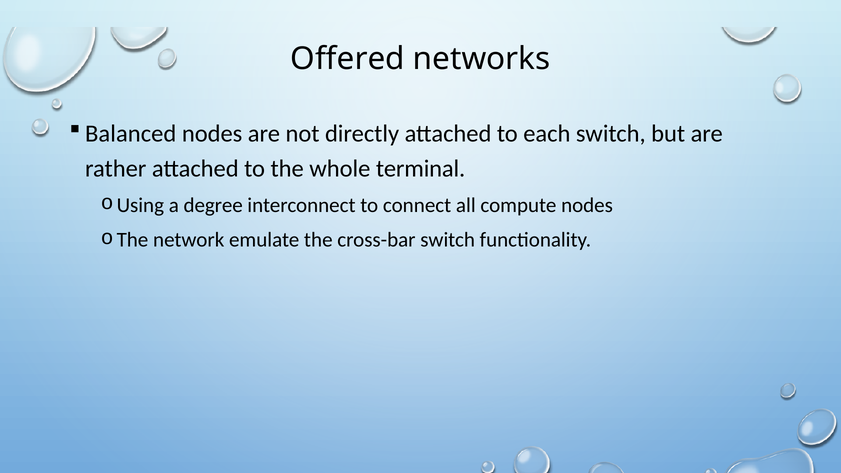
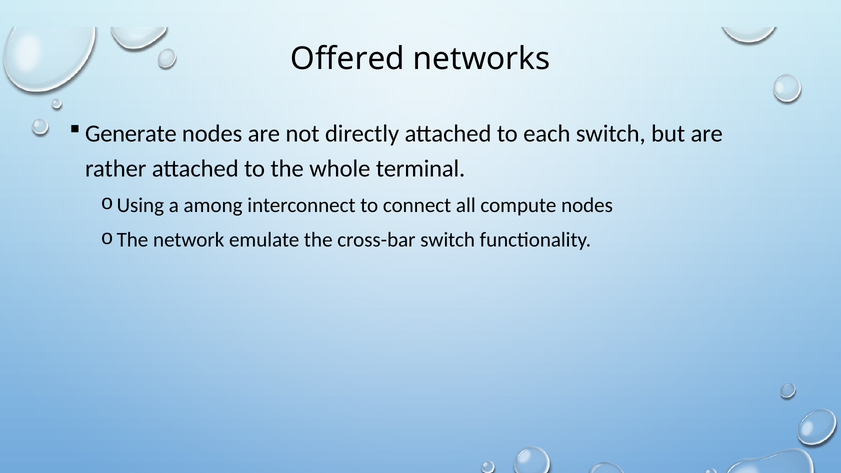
Balanced: Balanced -> Generate
degree: degree -> among
